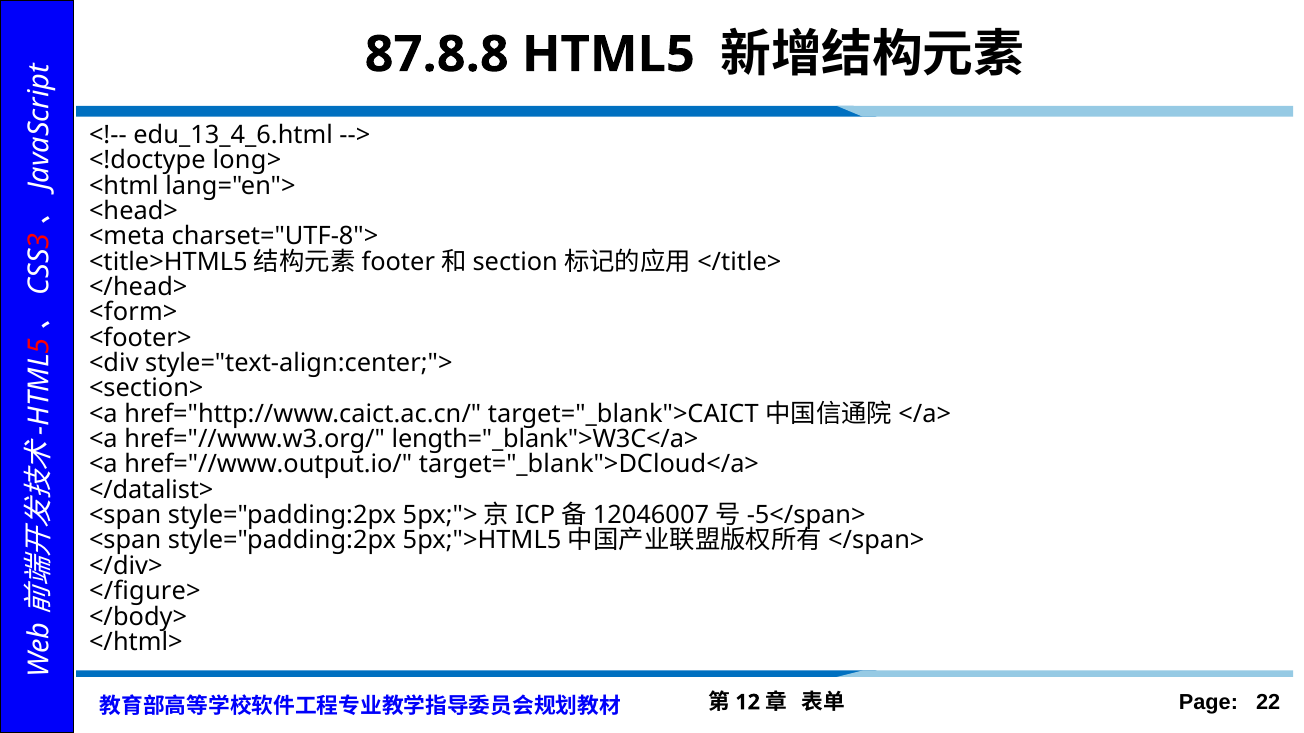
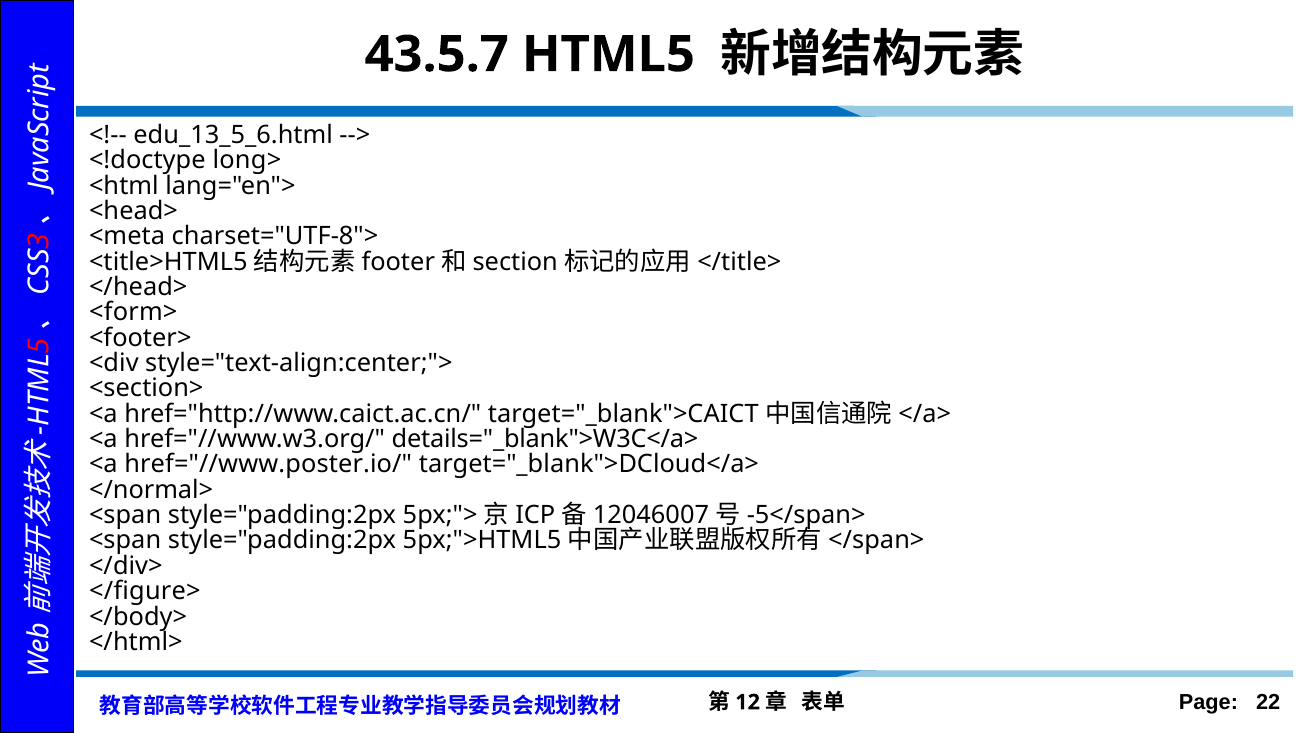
87.8.8: 87.8.8 -> 43.5.7
edu_13_4_6.html: edu_13_4_6.html -> edu_13_5_6.html
length="_blank">W3C</a>: length="_blank">W3C</a> -> details="_blank">W3C</a>
href="//www.output.io/: href="//www.output.io/ -> href="//www.poster.io/
</datalist>: </datalist> -> </normal>
